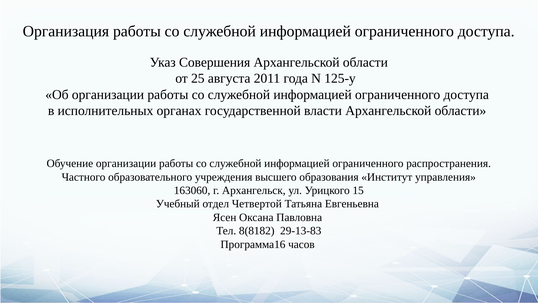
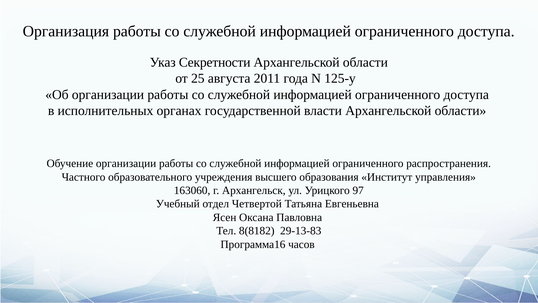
Совершения: Совершения -> Секретности
15: 15 -> 97
